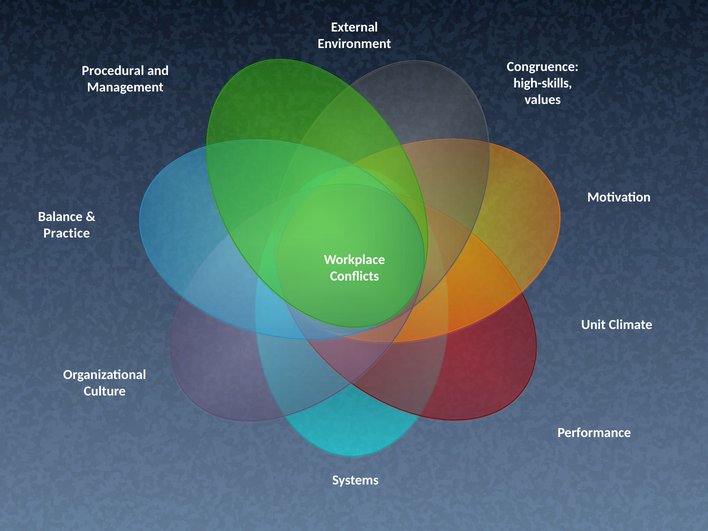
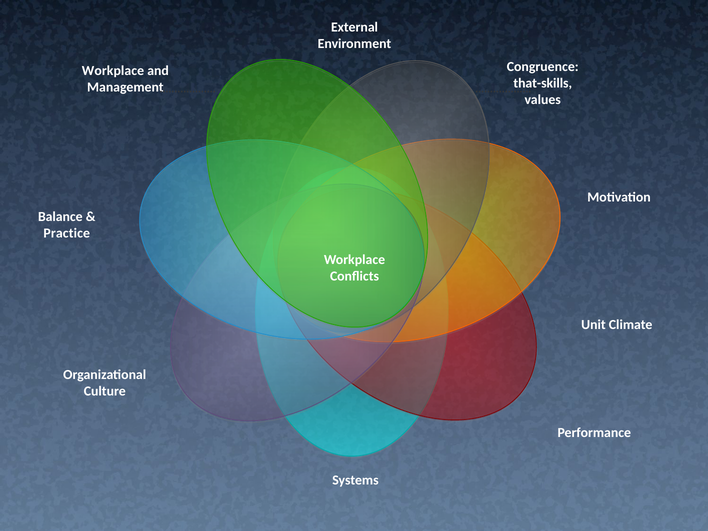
Procedural at (113, 71): Procedural -> Workplace
high-skills: high-skills -> that-skills
